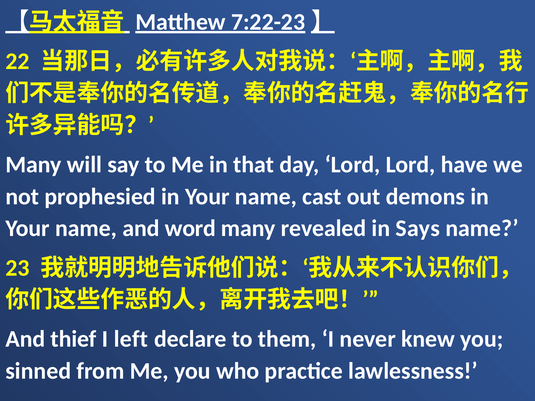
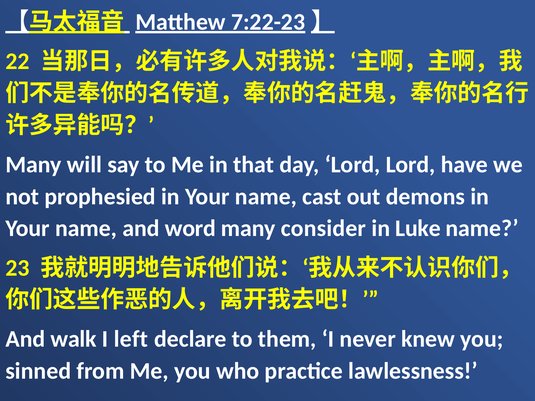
revealed: revealed -> consider
Says: Says -> Luke
thief: thief -> walk
